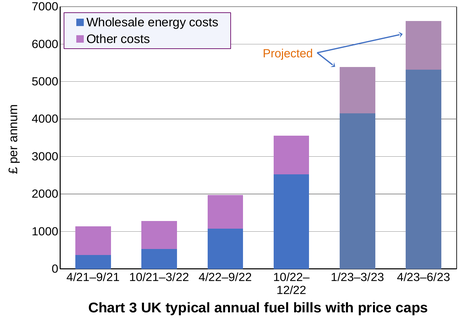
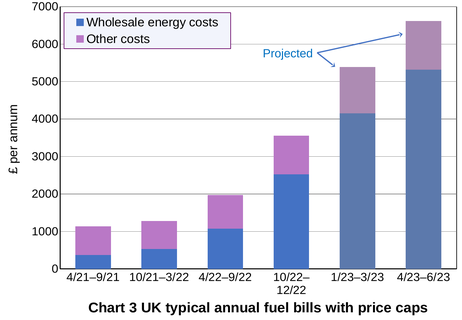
Projected colour: orange -> blue
